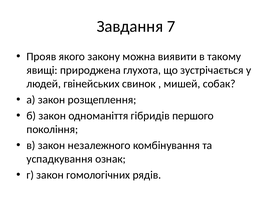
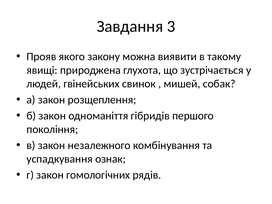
7: 7 -> 3
